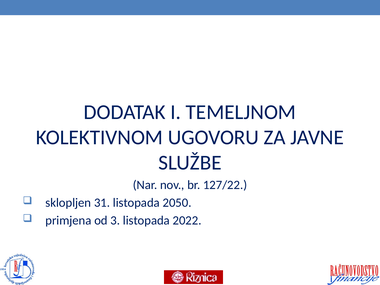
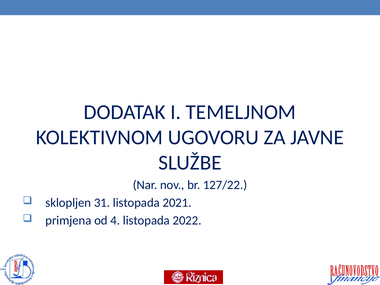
2050: 2050 -> 2021
3: 3 -> 4
